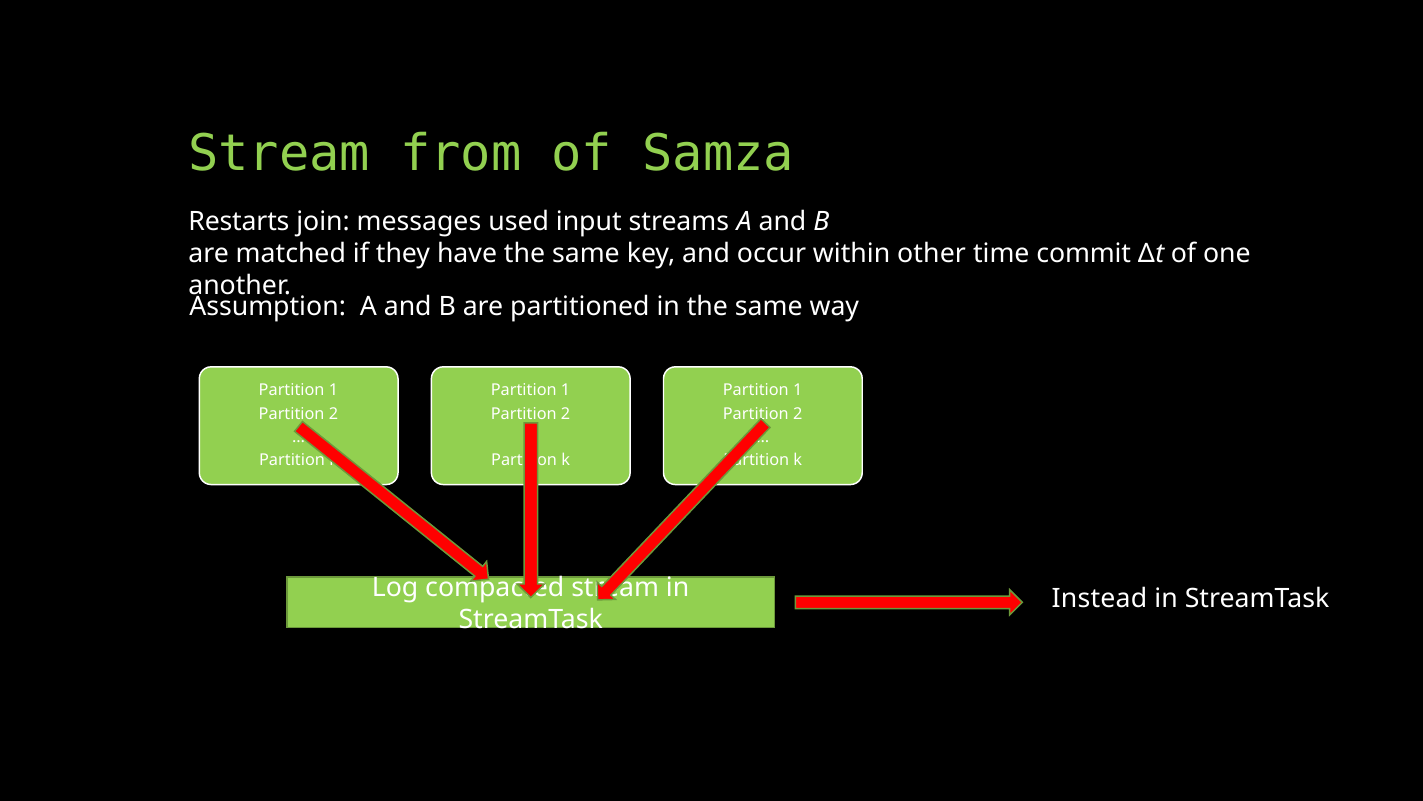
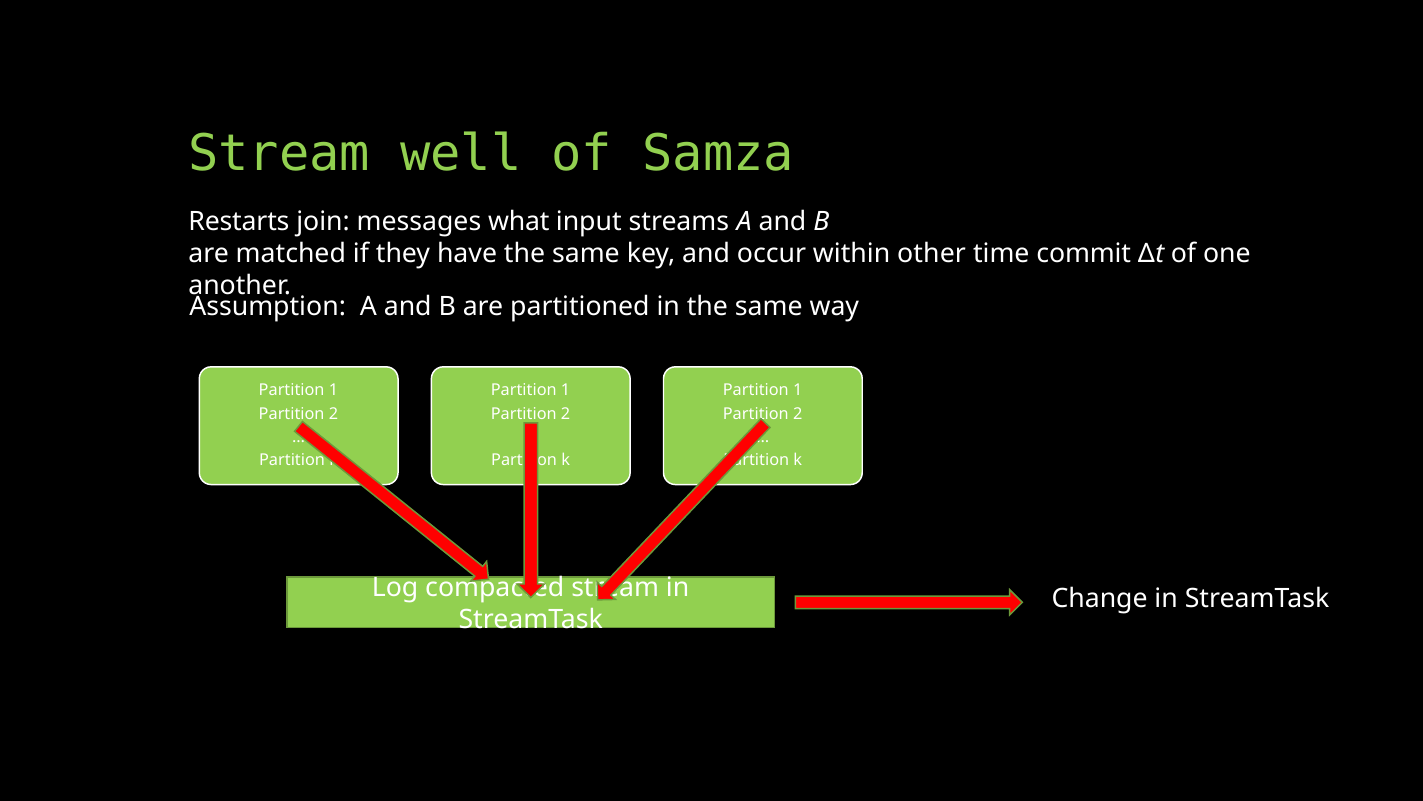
from: from -> well
used: used -> what
Instead: Instead -> Change
